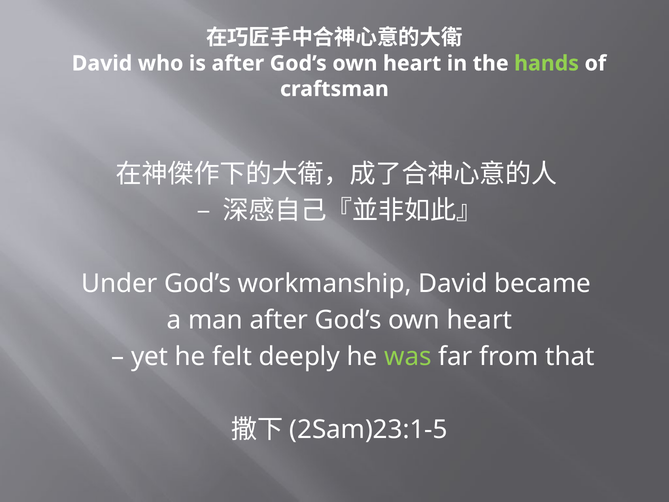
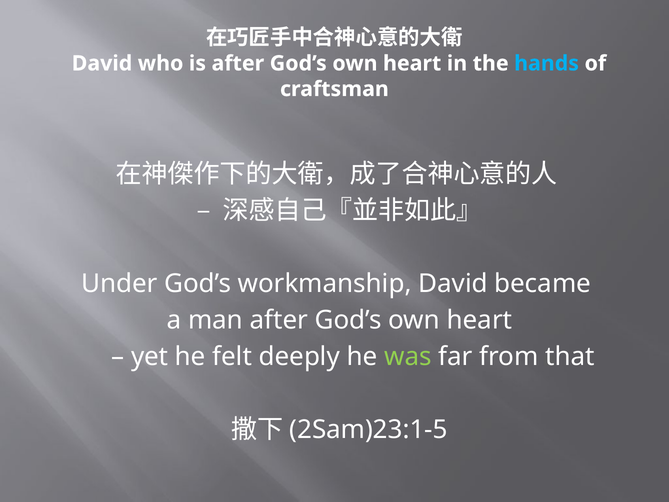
hands colour: light green -> light blue
